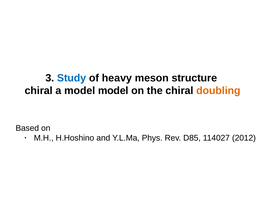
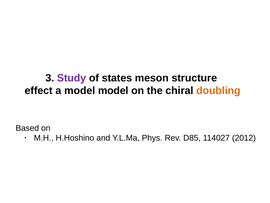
Study colour: blue -> purple
heavy: heavy -> states
chiral at (39, 90): chiral -> effect
